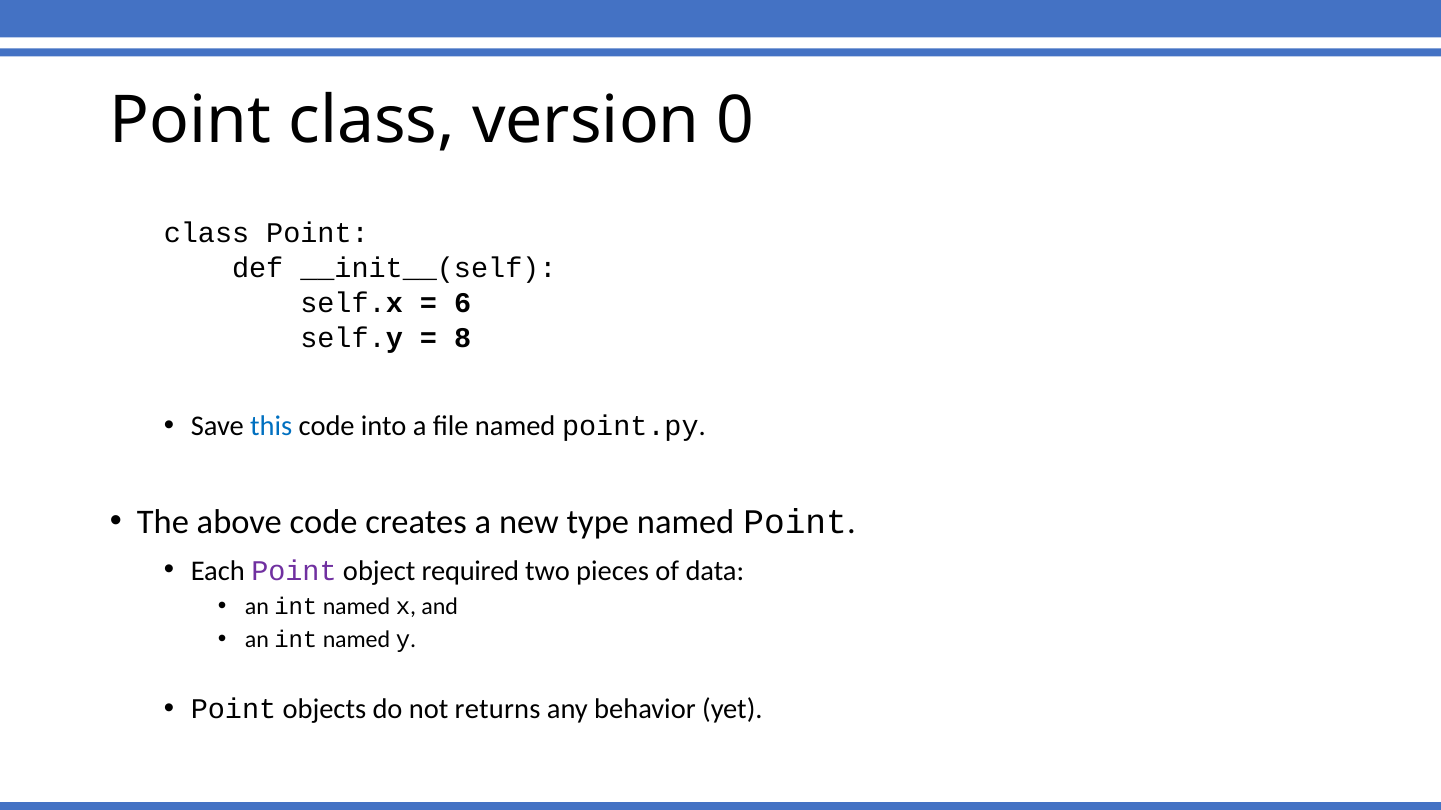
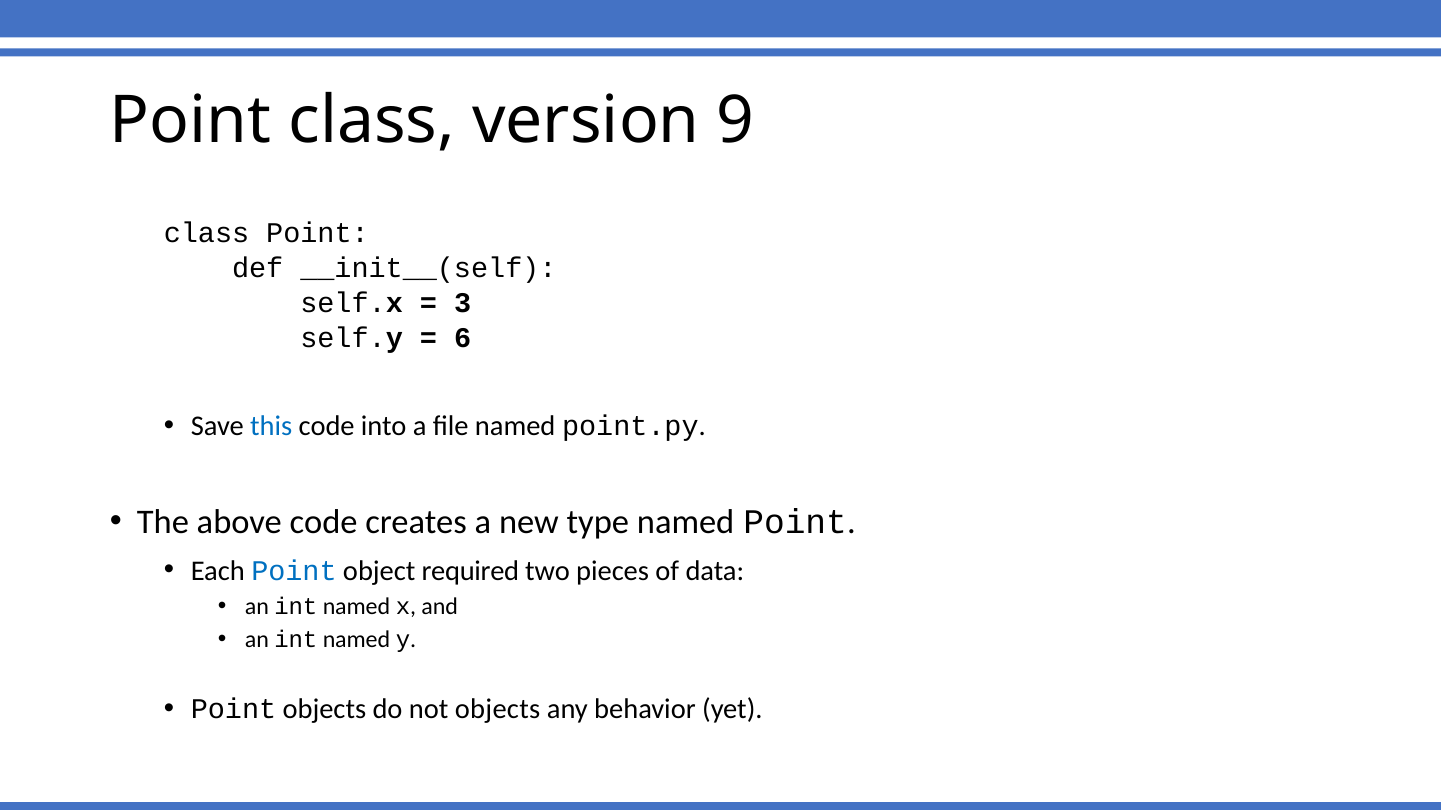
0: 0 -> 9
6: 6 -> 3
8: 8 -> 6
Point at (294, 571) colour: purple -> blue
not returns: returns -> objects
